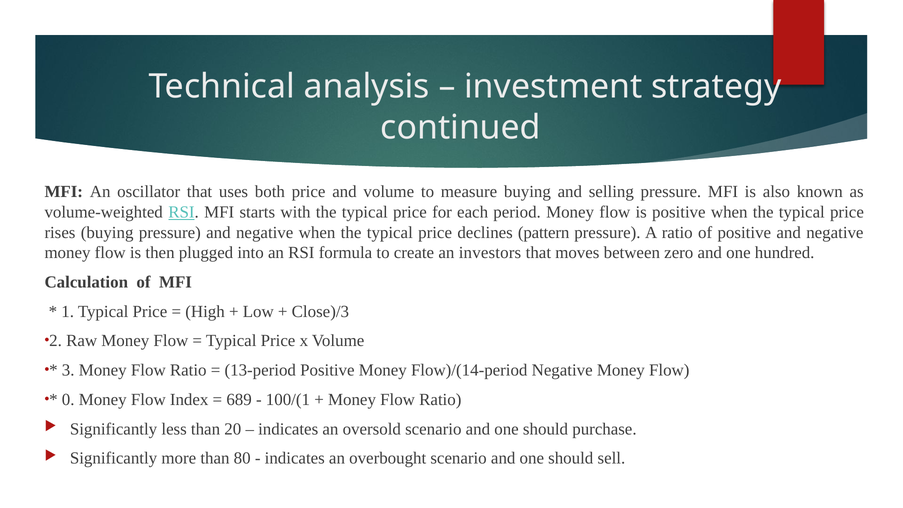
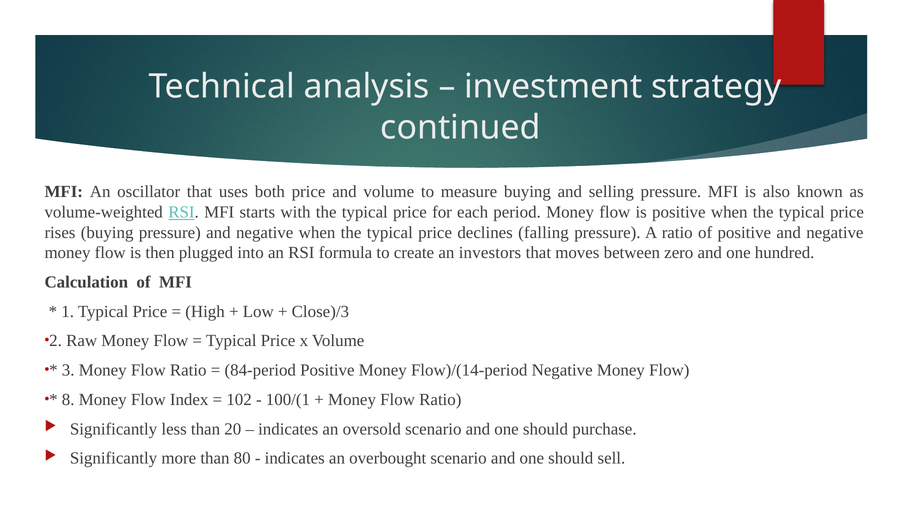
pattern: pattern -> falling
13-period: 13-period -> 84-period
0: 0 -> 8
689: 689 -> 102
